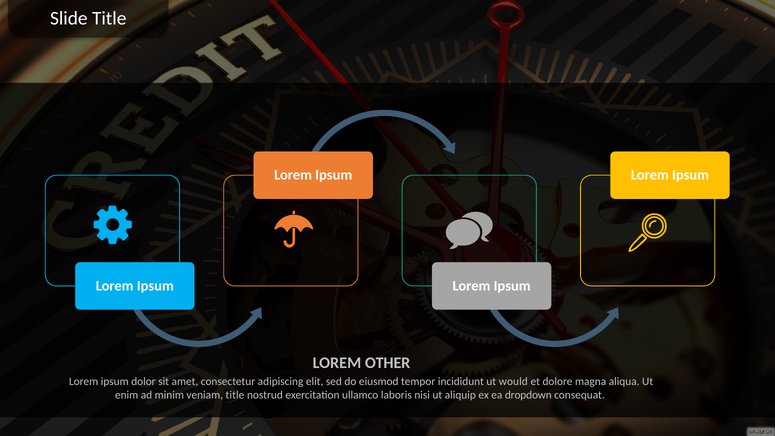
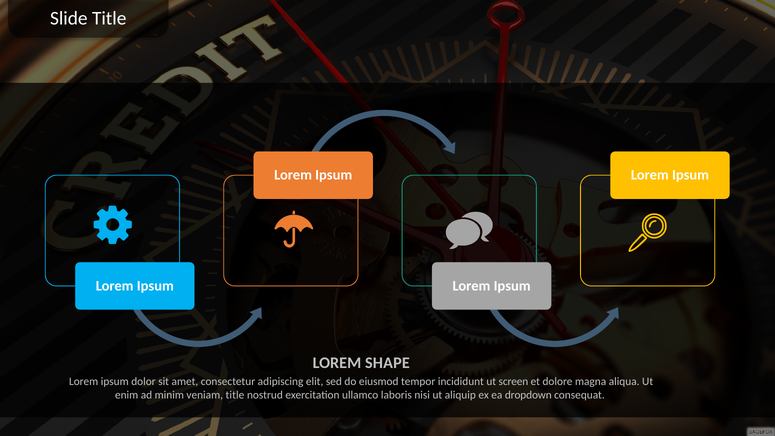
OTHER: OTHER -> SHAPE
would: would -> screen
